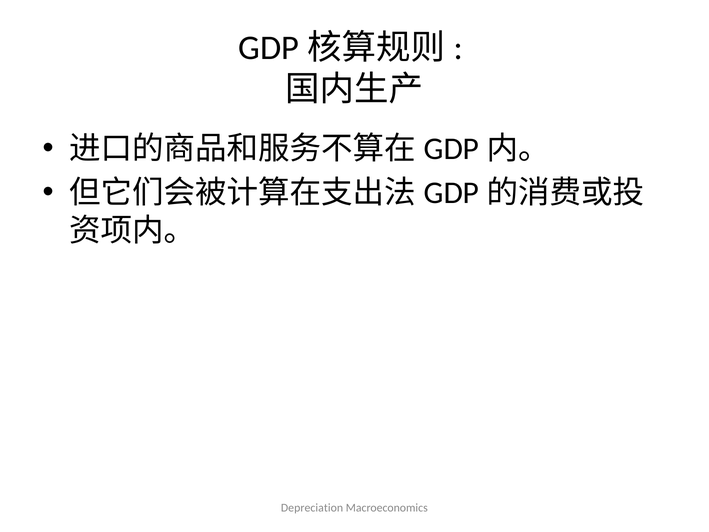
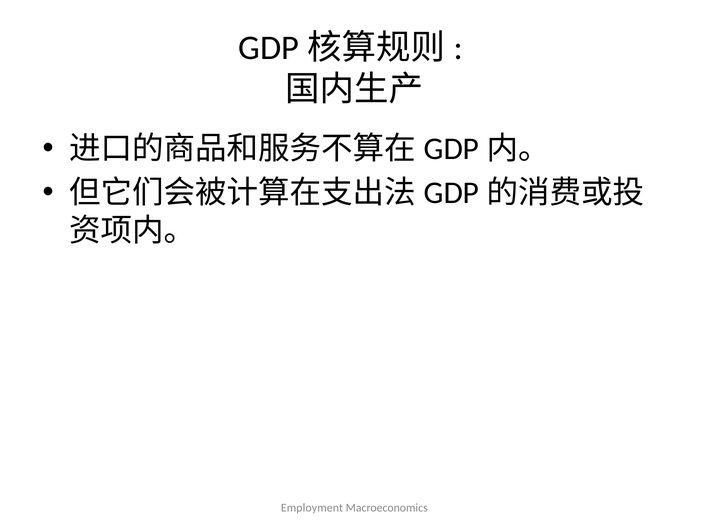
Depreciation: Depreciation -> Employment
